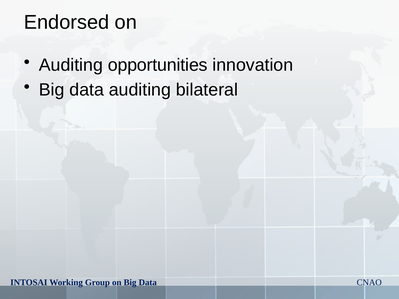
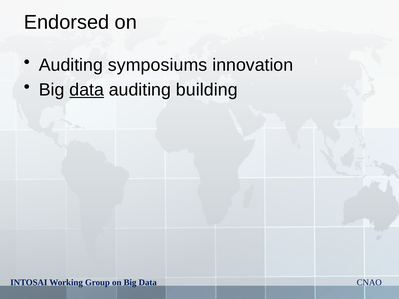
opportunities: opportunities -> symposiums
data at (87, 90) underline: none -> present
bilateral: bilateral -> building
